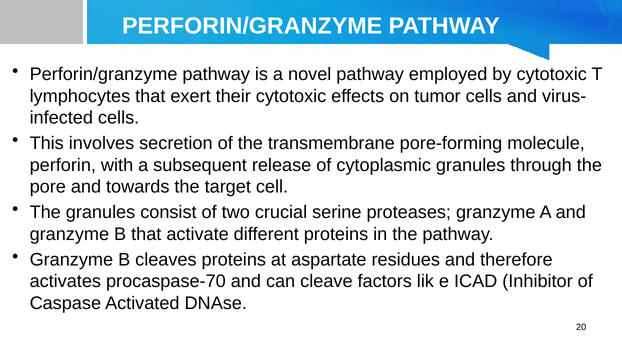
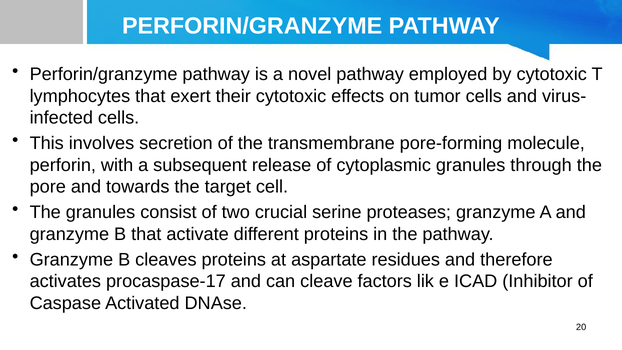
procaspase-70: procaspase-70 -> procaspase-17
